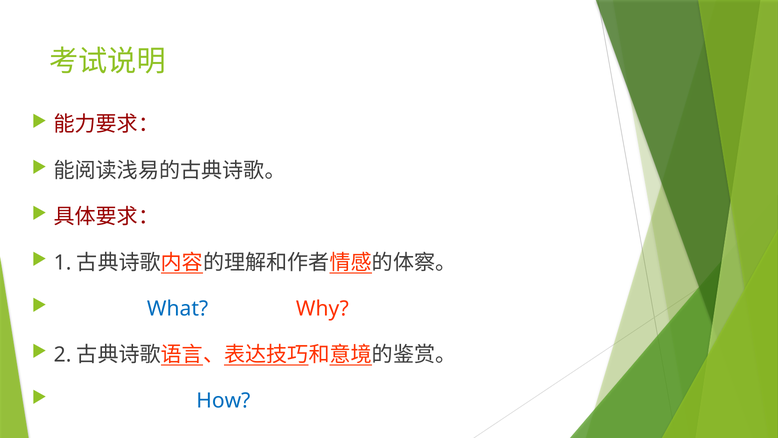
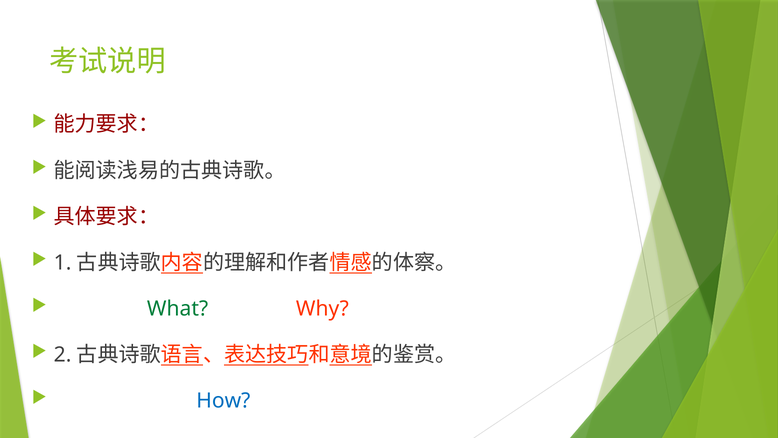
What colour: blue -> green
